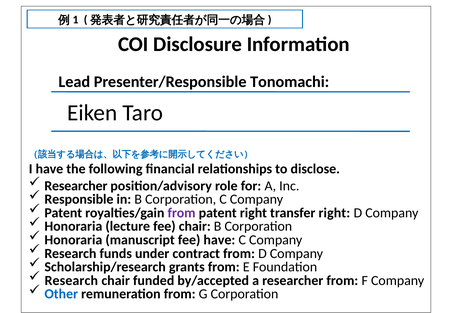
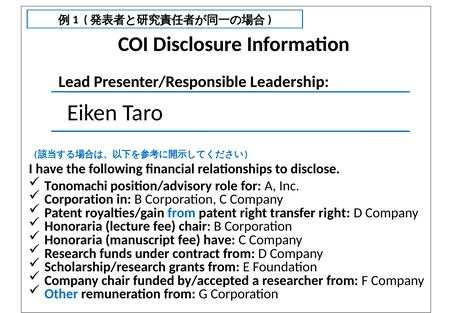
Tonomachi: Tonomachi -> Leadership
Researcher at (76, 186): Researcher -> Tonomachi
Responsible at (79, 199): Responsible -> Corporation
from at (182, 213) colour: purple -> blue
Research at (71, 280): Research -> Company
